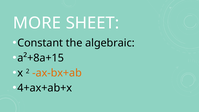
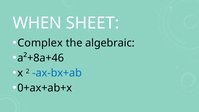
MORE: MORE -> WHEN
Constant: Constant -> Complex
a²+8a+15: a²+8a+15 -> a²+8a+46
ax-bx+ab colour: orange -> blue
4+ax+ab+x: 4+ax+ab+x -> 0+ax+ab+x
